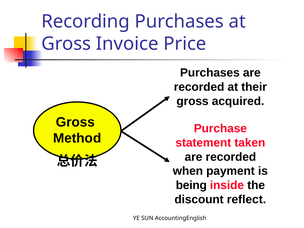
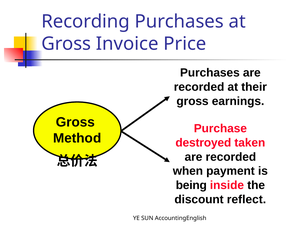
acquired: acquired -> earnings
statement: statement -> destroyed
